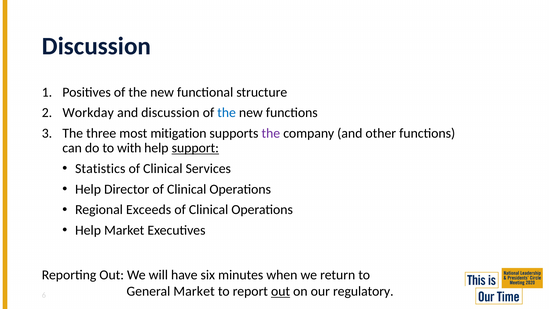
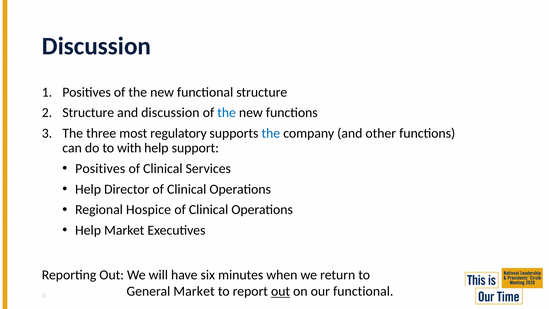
Workday at (88, 113): Workday -> Structure
mitigation: mitigation -> regulatory
the at (271, 133) colour: purple -> blue
support underline: present -> none
Statistics at (100, 169): Statistics -> Positives
Exceeds: Exceeds -> Hospice
our regulatory: regulatory -> functional
